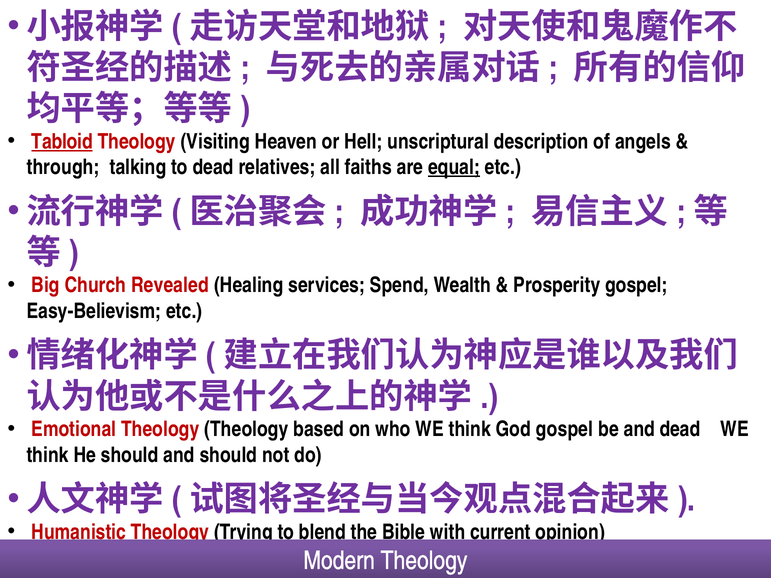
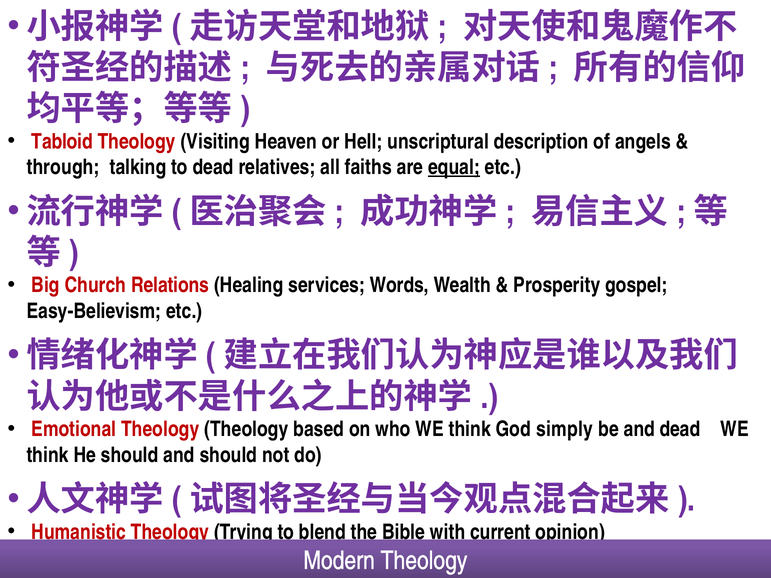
Tabloid underline: present -> none
Revealed: Revealed -> Relations
Spend: Spend -> Words
God gospel: gospel -> simply
